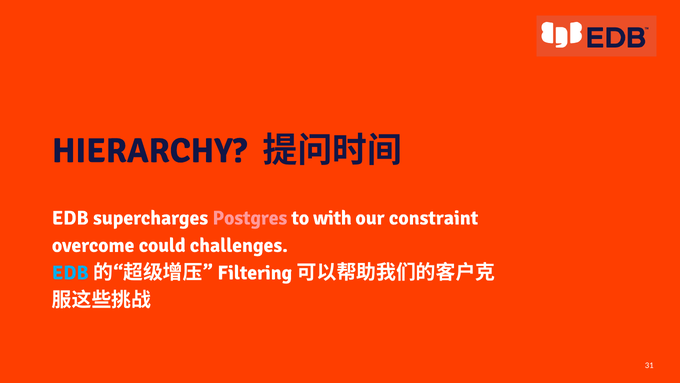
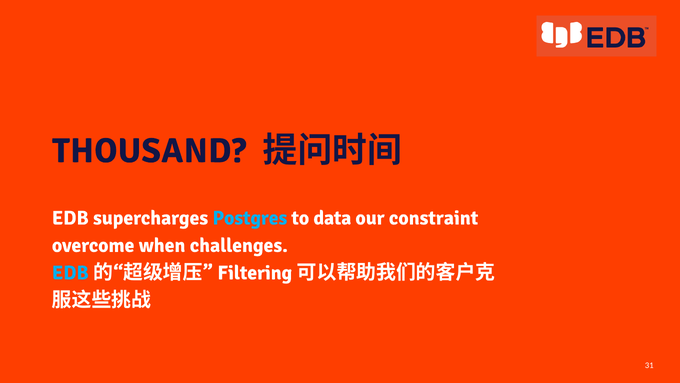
HIERARCHY: HIERARCHY -> THOUSAND
Postgres colour: pink -> light blue
with: with -> data
could: could -> when
